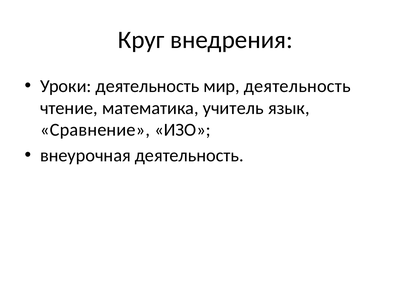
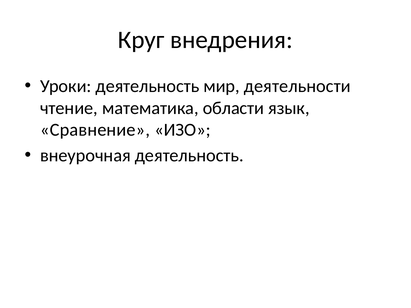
мир деятельность: деятельность -> деятельности
учитель: учитель -> области
